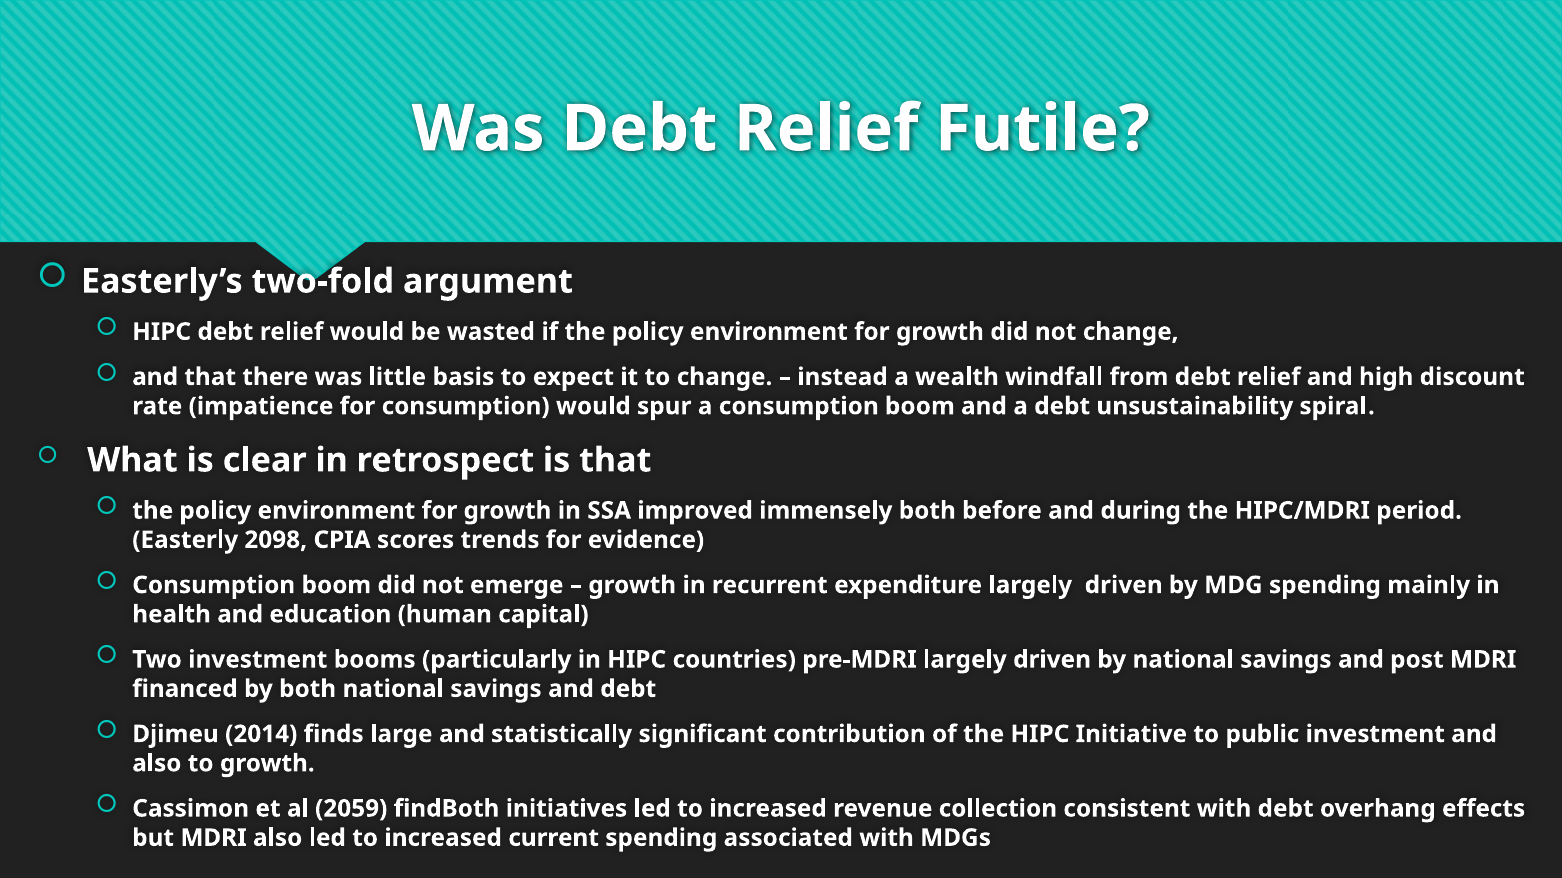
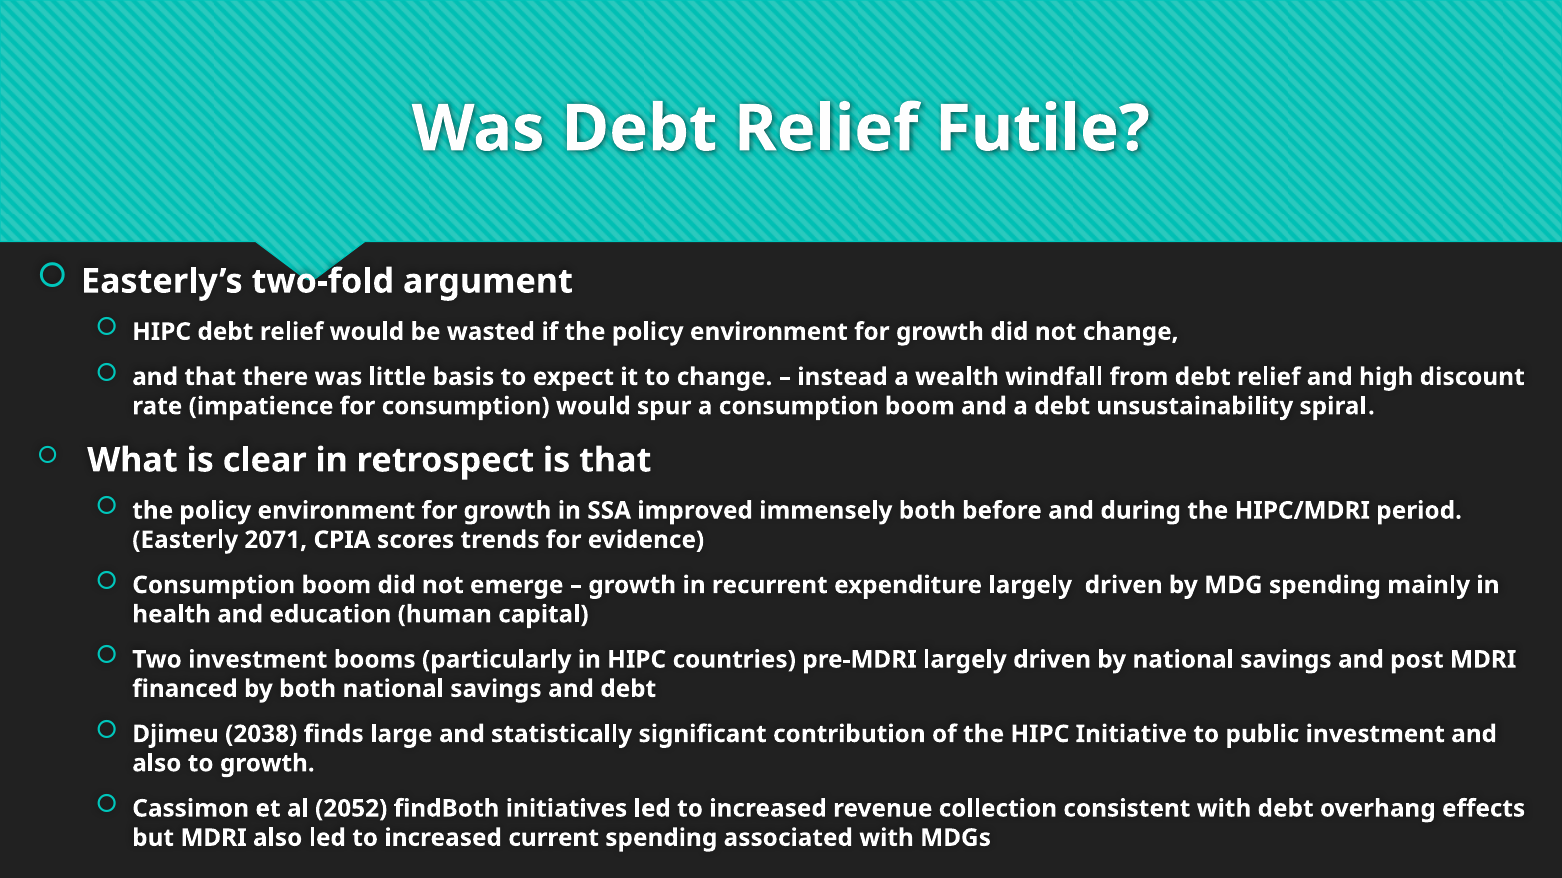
2098: 2098 -> 2071
2014: 2014 -> 2038
2059: 2059 -> 2052
